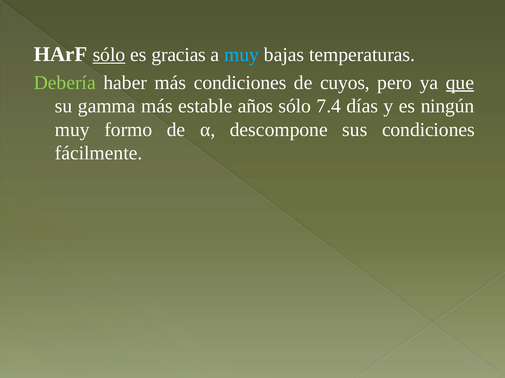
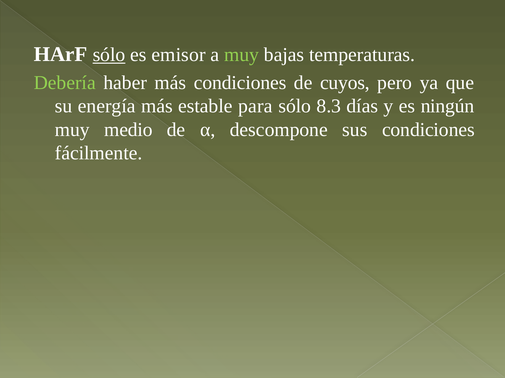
gracias: gracias -> emisor
muy at (242, 55) colour: light blue -> light green
que underline: present -> none
gamma: gamma -> energía
años: años -> para
7.4: 7.4 -> 8.3
formo: formo -> medio
